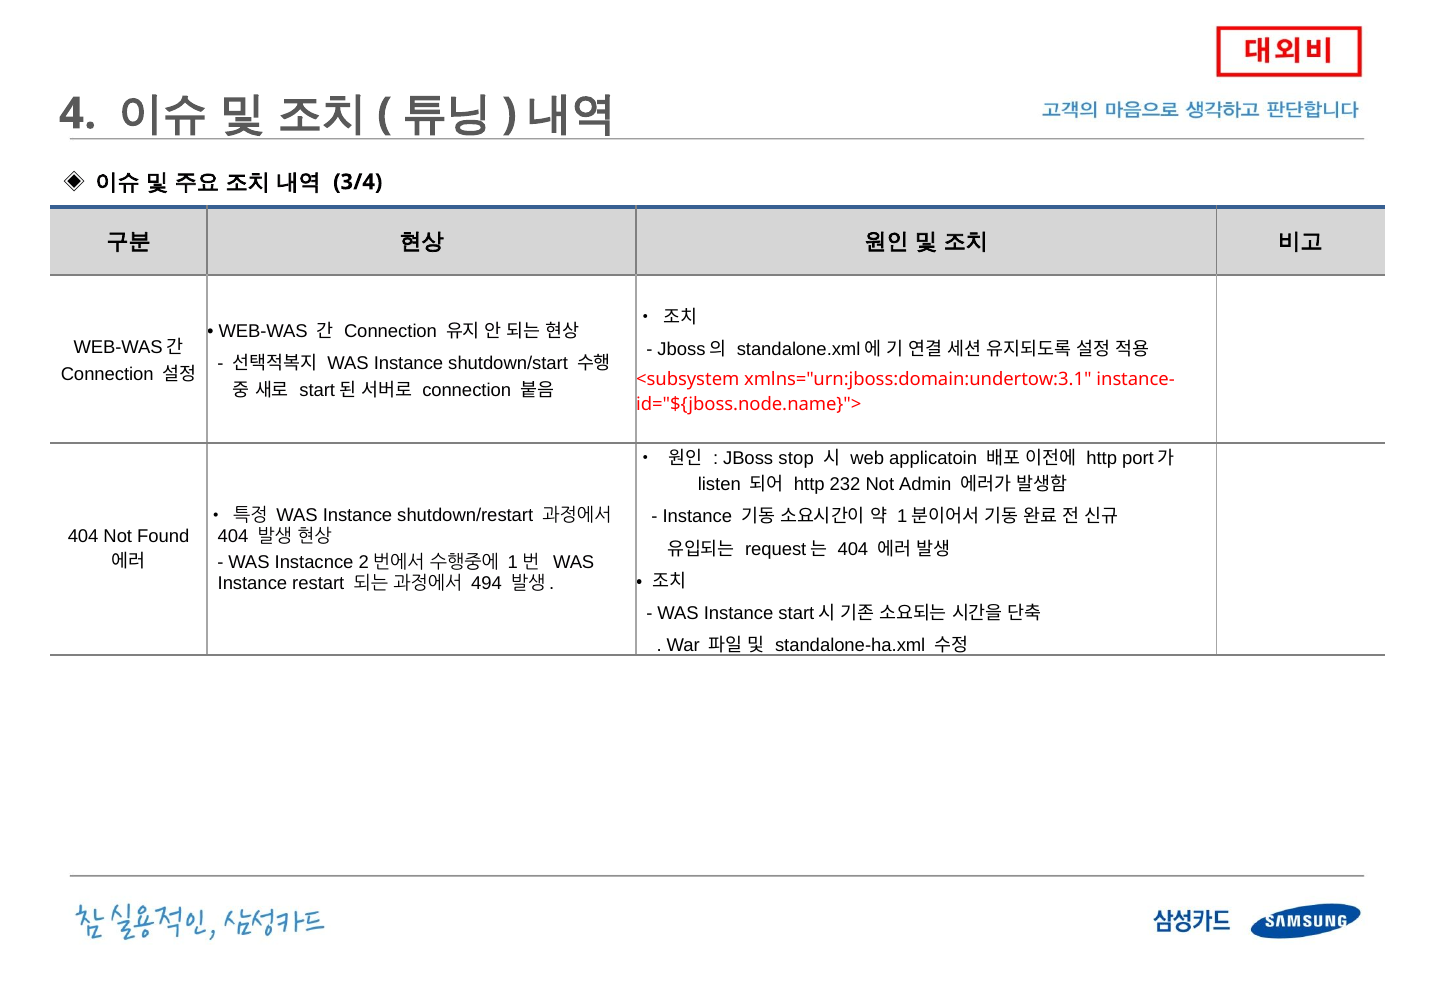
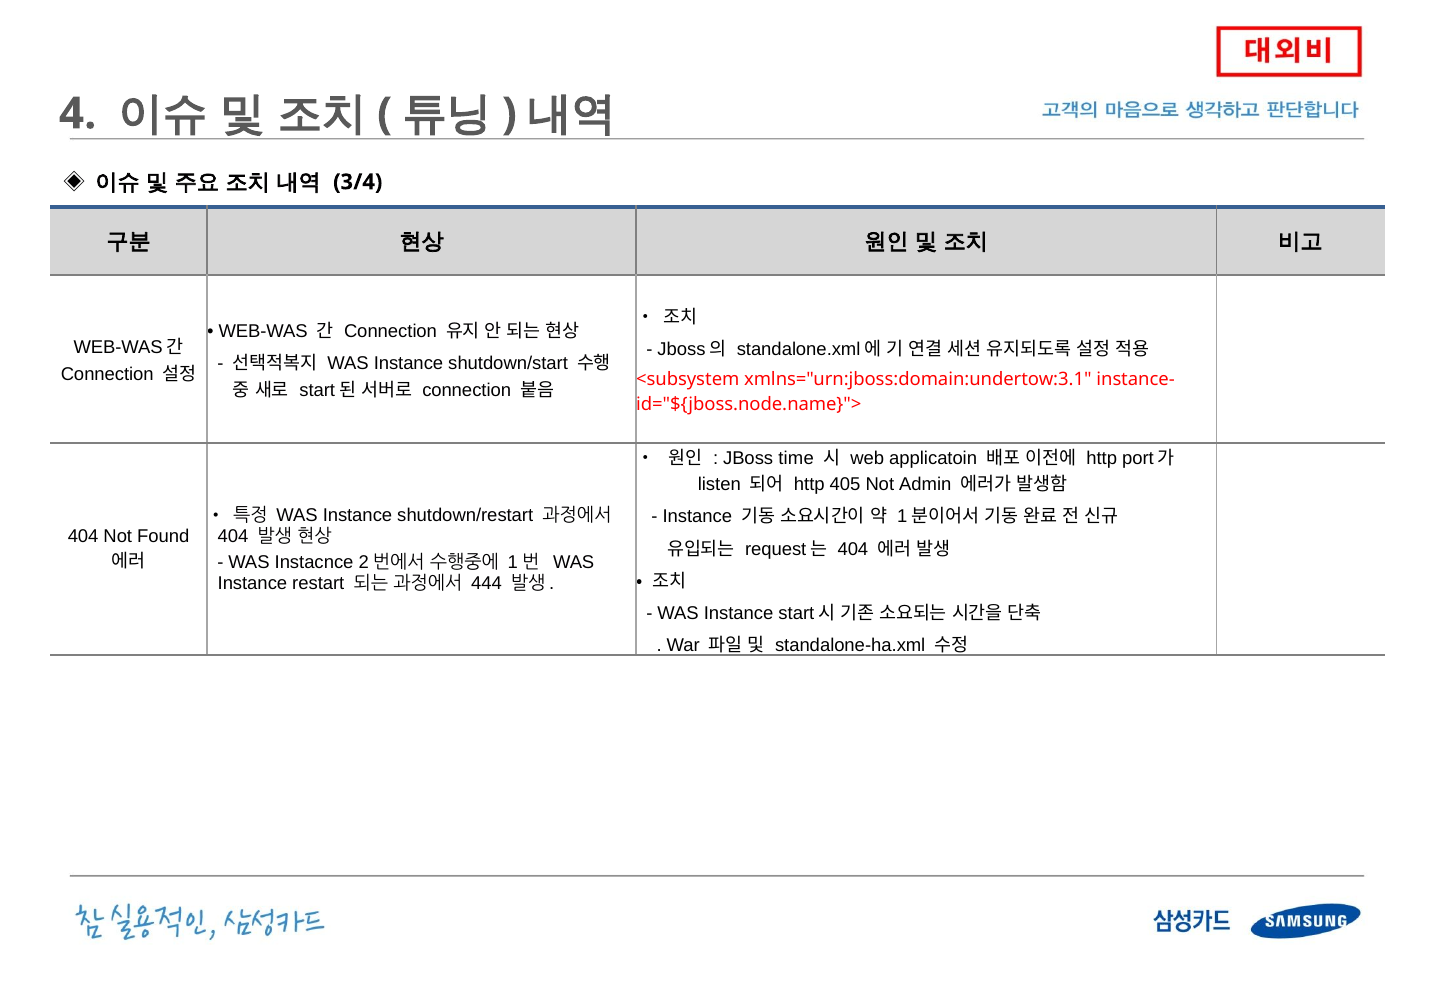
stop: stop -> time
232: 232 -> 405
494: 494 -> 444
